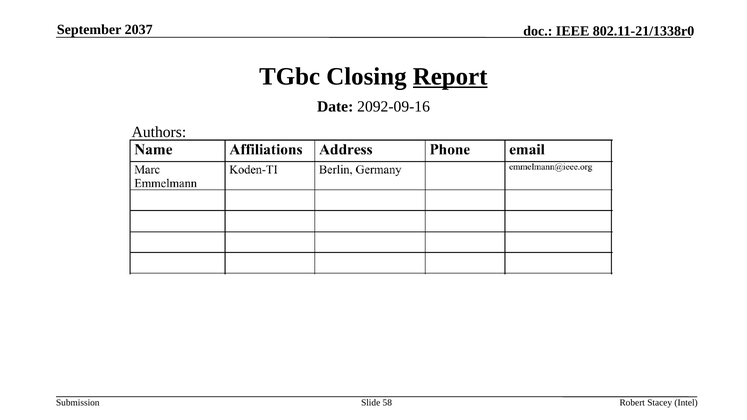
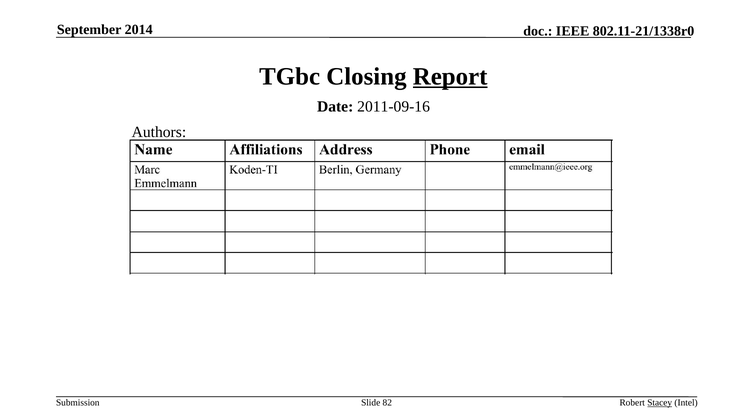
2037: 2037 -> 2014
2092-09-16: 2092-09-16 -> 2011-09-16
58: 58 -> 82
Stacey underline: none -> present
